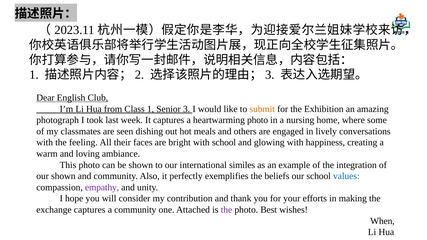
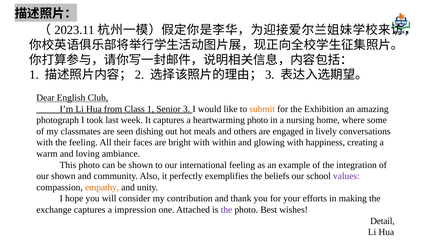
with school: school -> within
international similes: similes -> feeling
values colour: blue -> purple
empathy colour: purple -> orange
a community: community -> impression
When: When -> Detail
